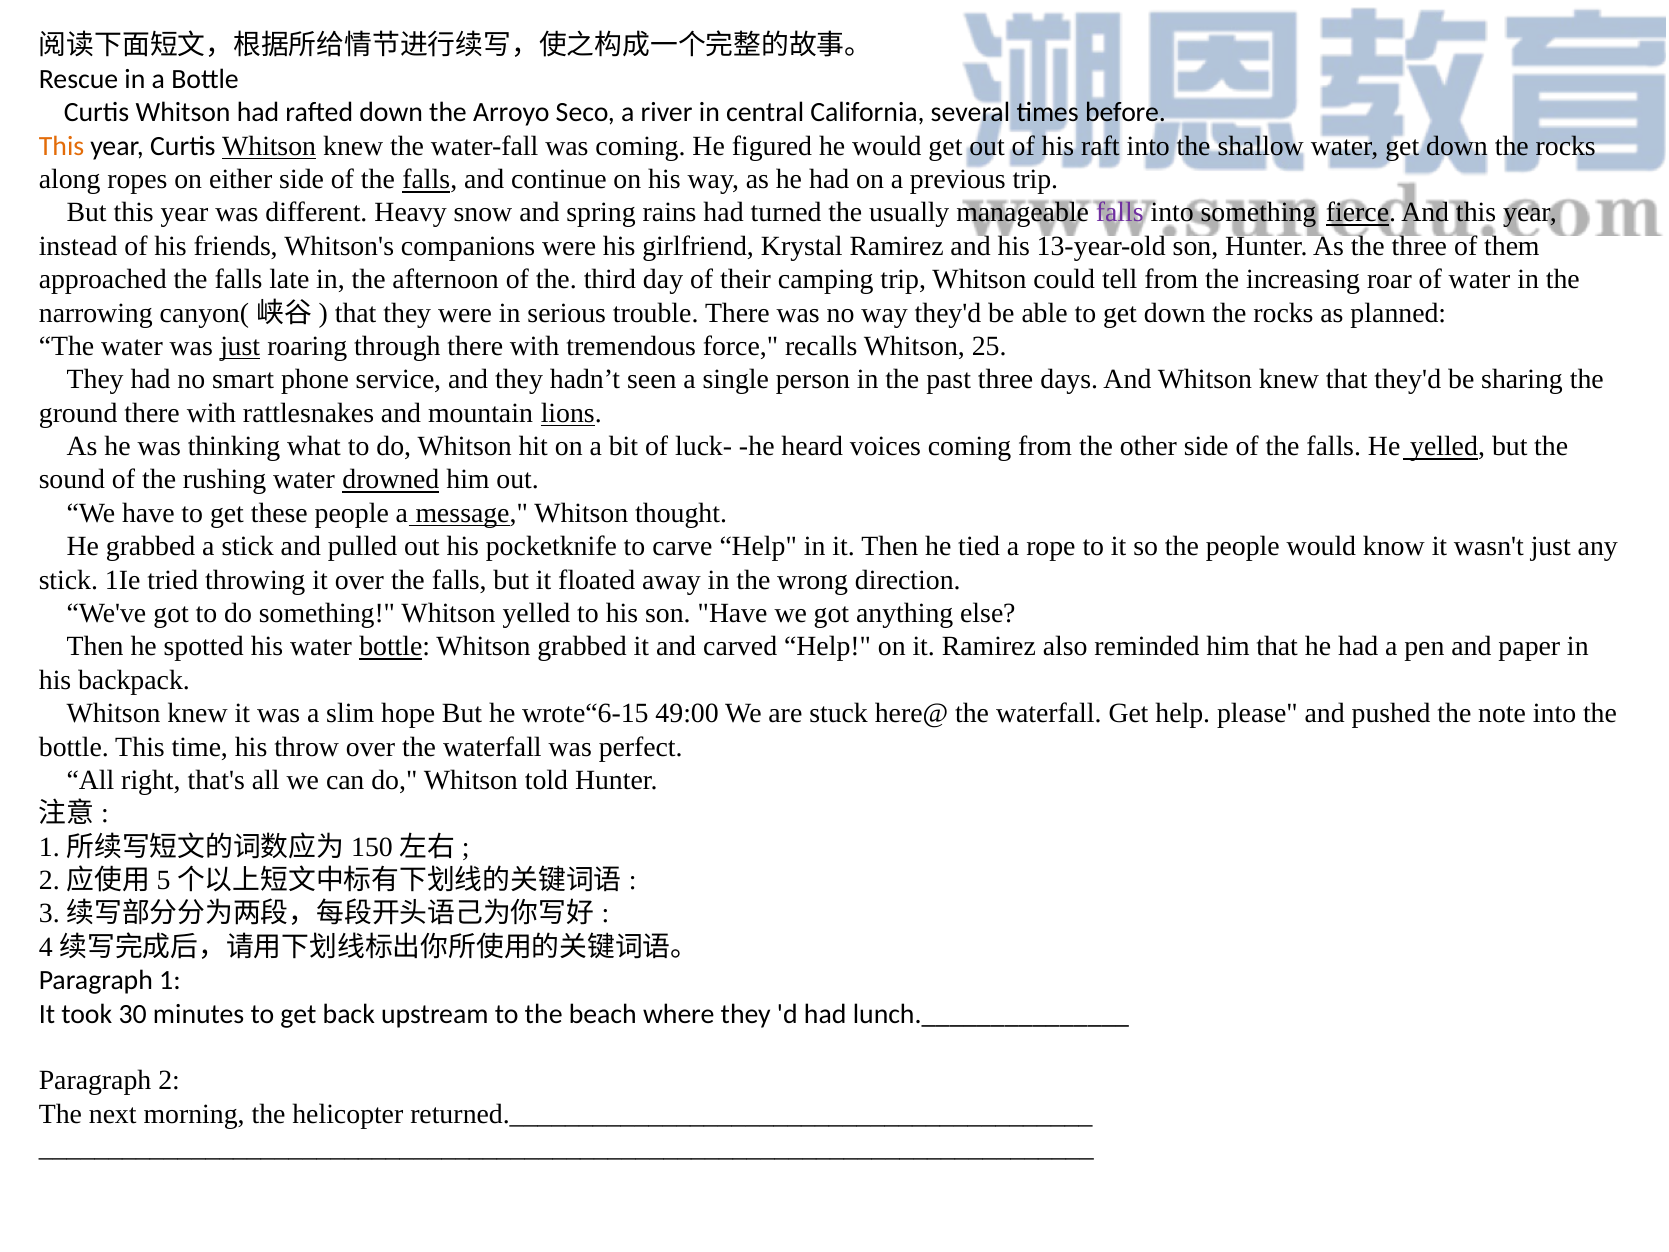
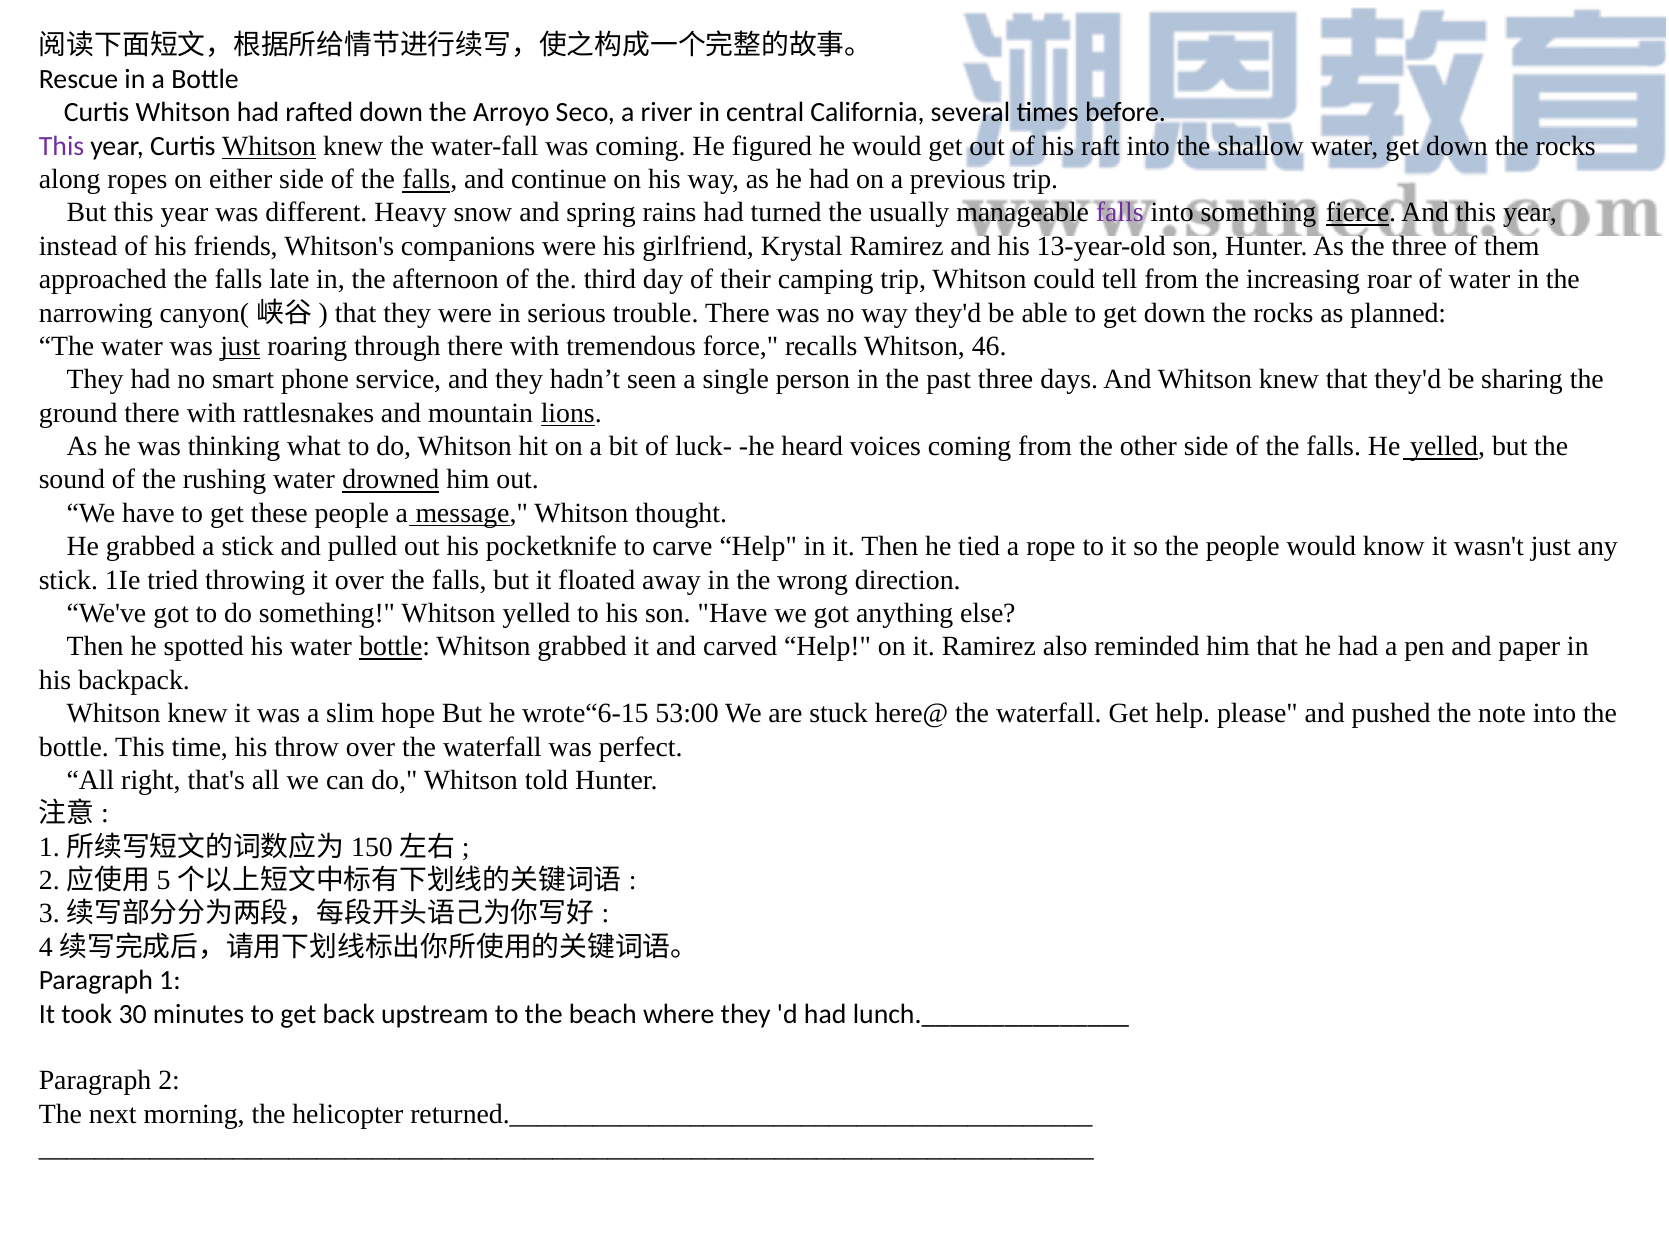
This at (62, 146) colour: orange -> purple
25: 25 -> 46
49:00: 49:00 -> 53:00
